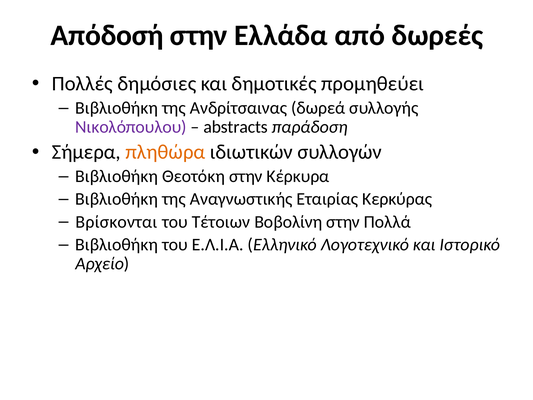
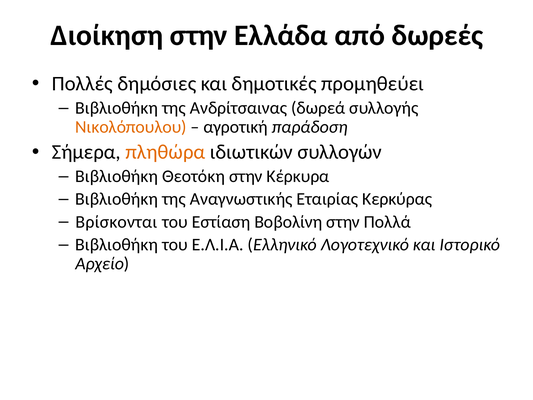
Απόδοσή: Απόδοσή -> Διοίκηση
Νικολόπουλου colour: purple -> orange
abstracts: abstracts -> αγροτική
Τέτοιων: Τέτοιων -> Εστίαση
